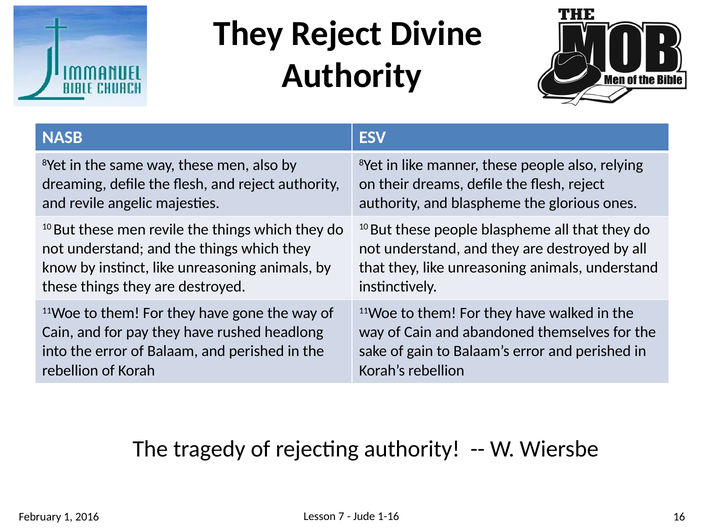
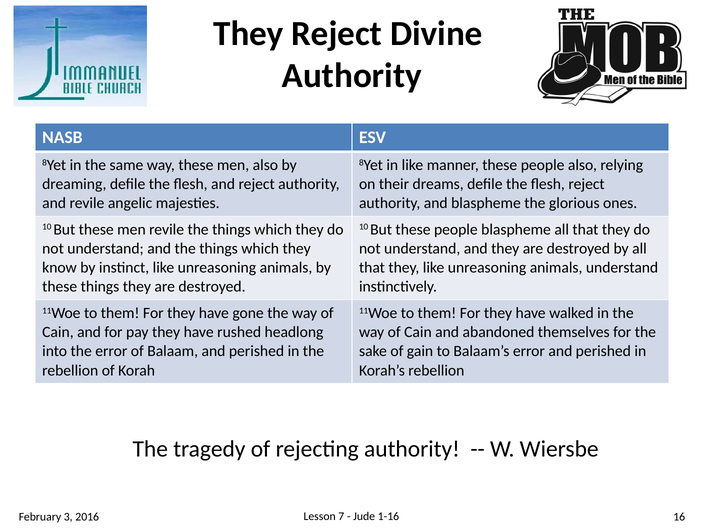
1: 1 -> 3
